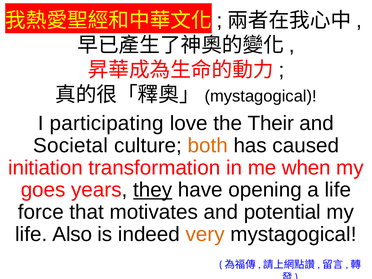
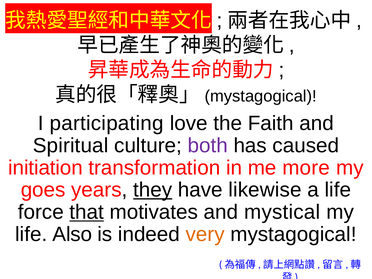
Their: Their -> Faith
Societal: Societal -> Spiritual
both colour: orange -> purple
when: when -> more
opening: opening -> likewise
that underline: none -> present
potential: potential -> mystical
